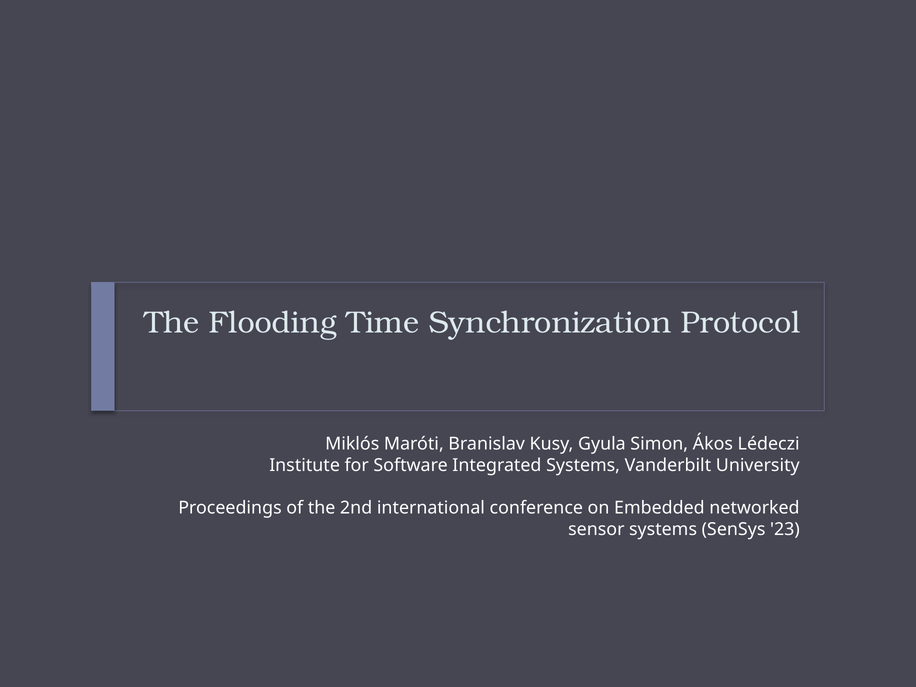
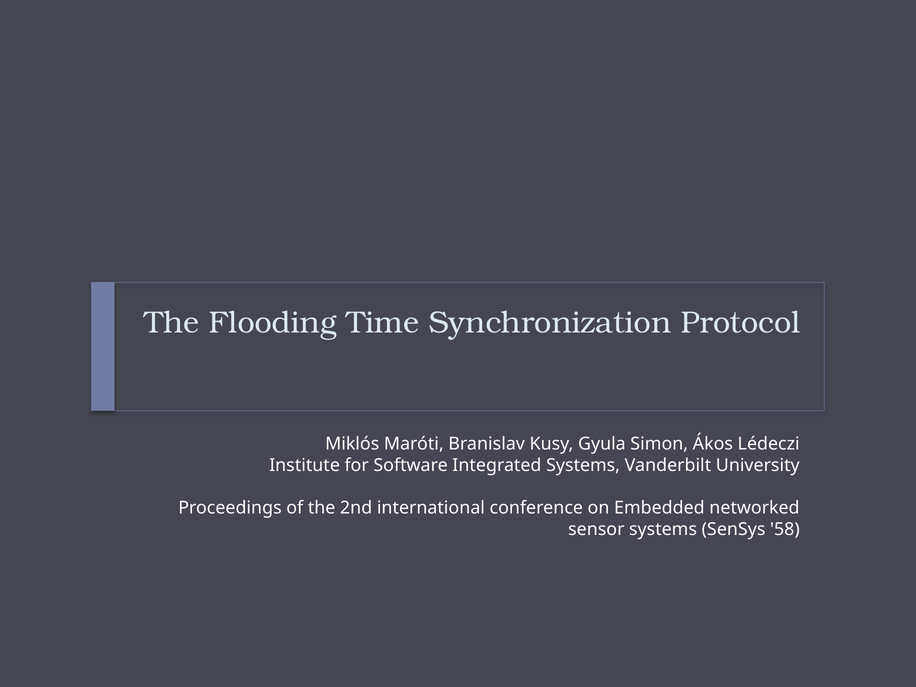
23: 23 -> 58
